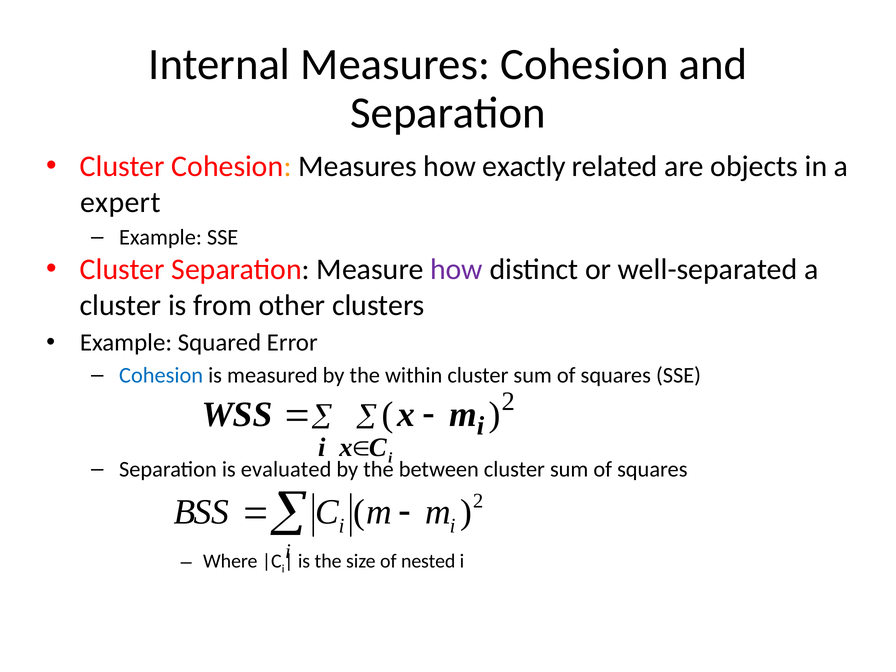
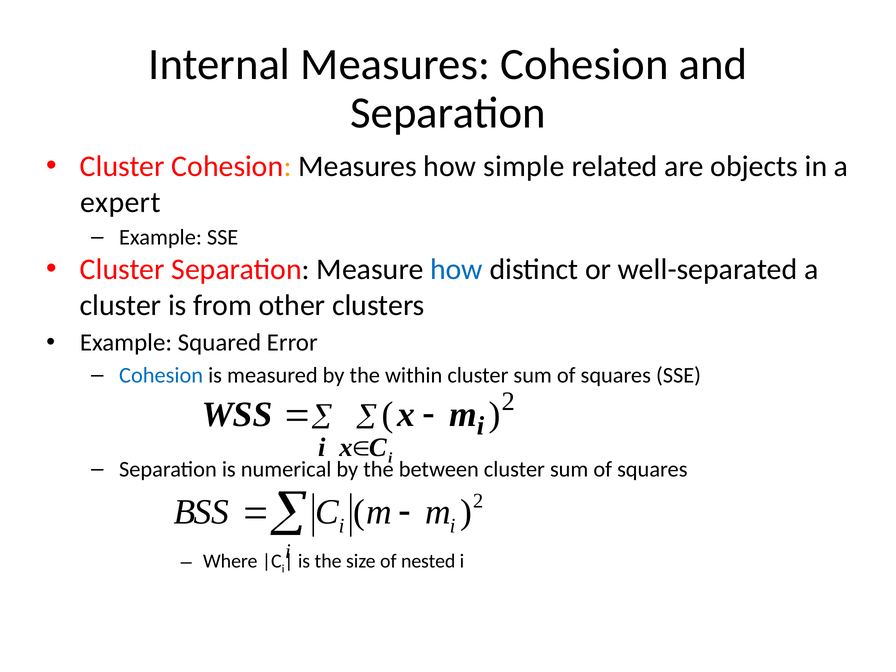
exactly: exactly -> simple
how at (457, 269) colour: purple -> blue
evaluated: evaluated -> numerical
